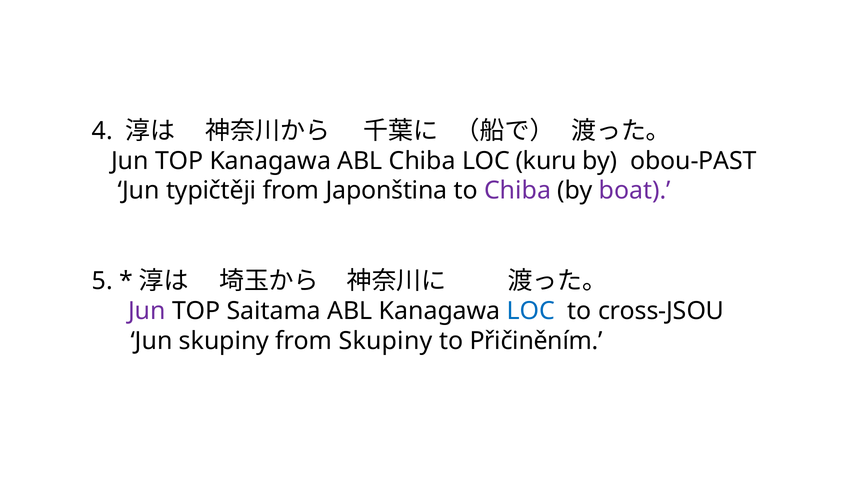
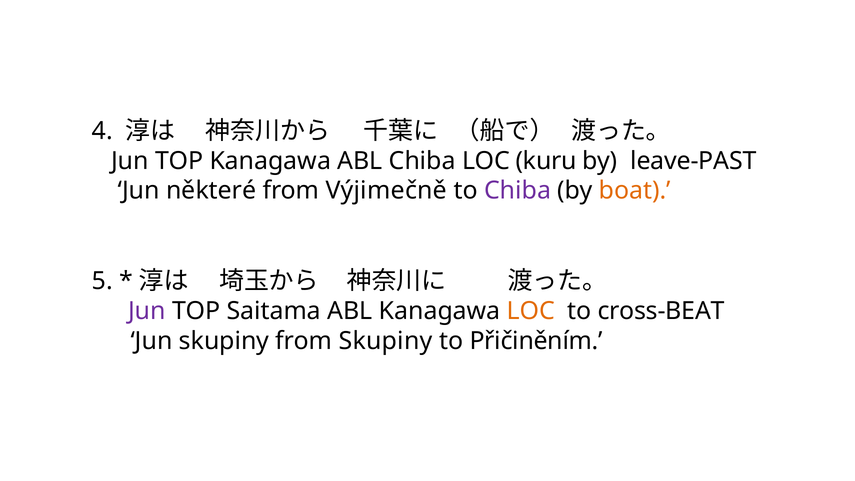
obou-PAST: obou-PAST -> leave-PAST
typičtěji: typičtěji -> některé
Japonština: Japonština -> Výjimečně
boat colour: purple -> orange
LOC at (531, 311) colour: blue -> orange
cross-JSOU: cross-JSOU -> cross-BEAT
